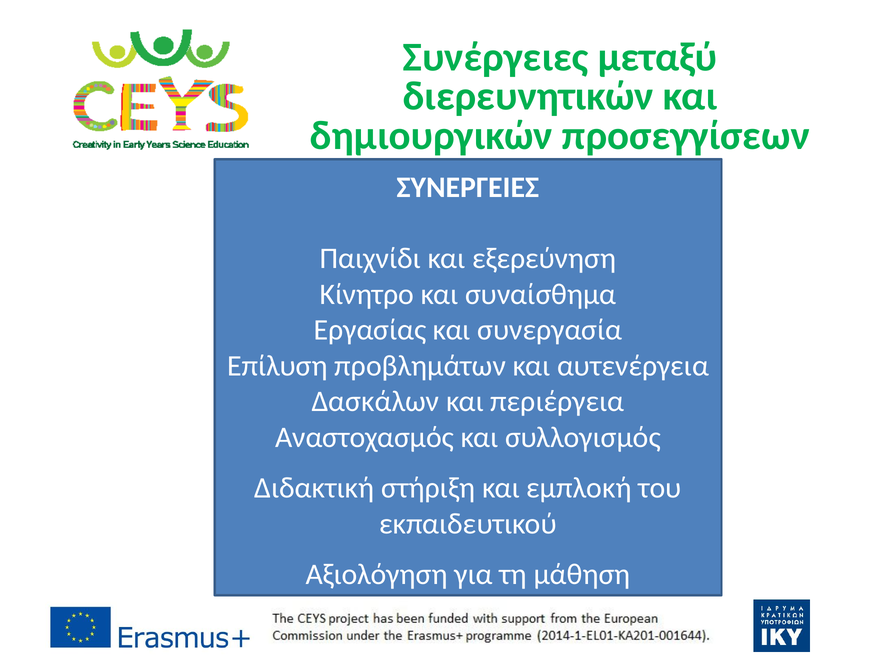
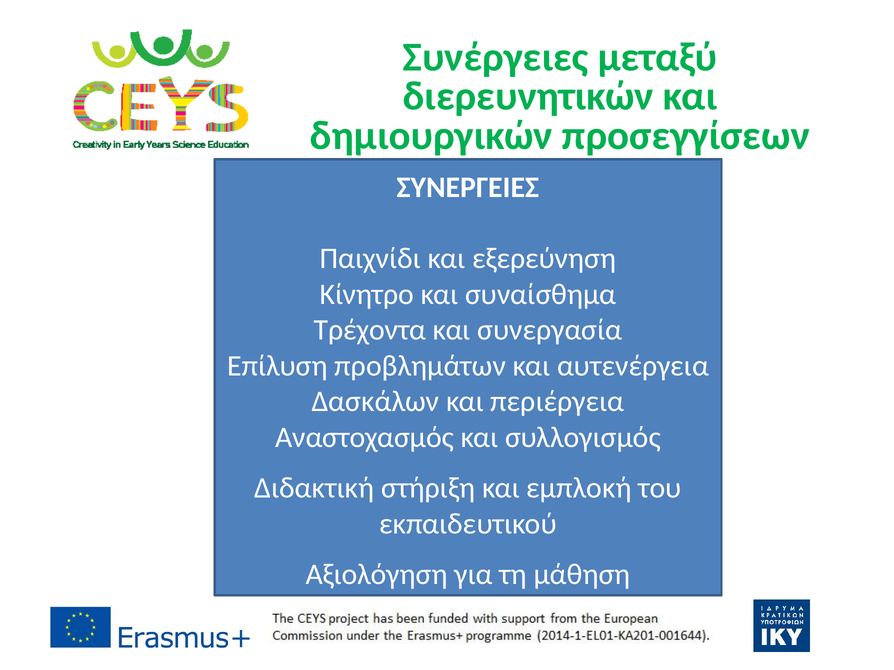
Εργασίας: Εργασίας -> Τρέχοντα
